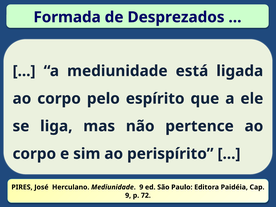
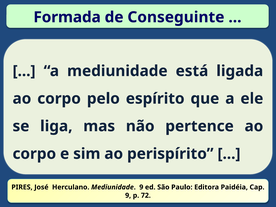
Desprezados: Desprezados -> Conseguinte
